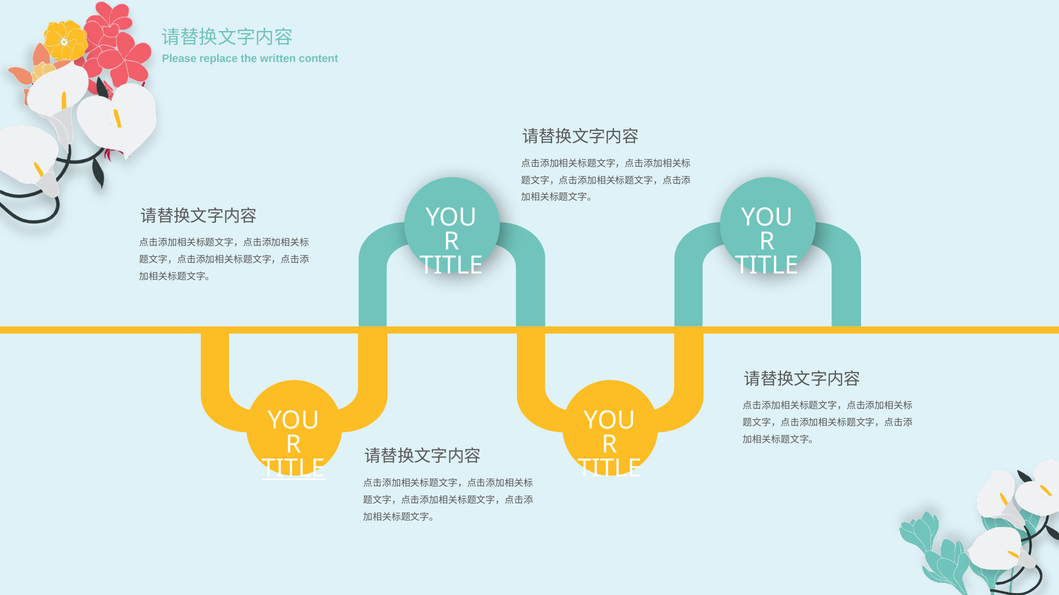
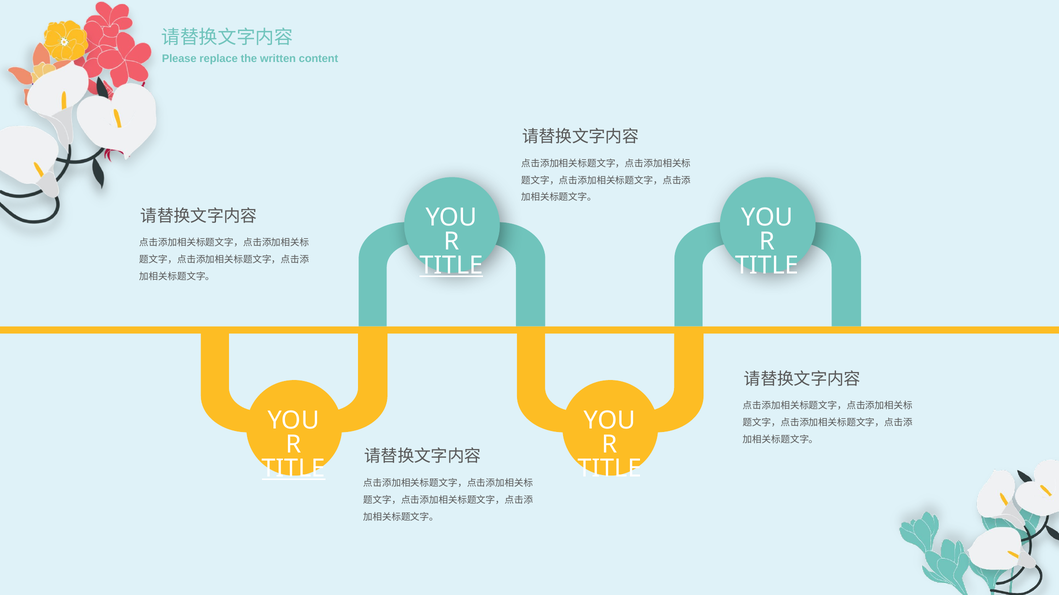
TITLE at (451, 266) underline: none -> present
